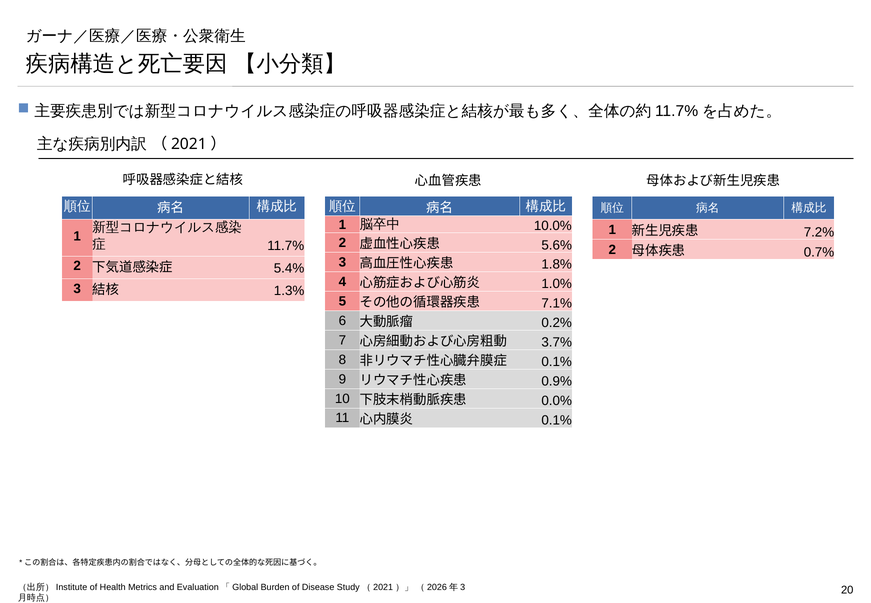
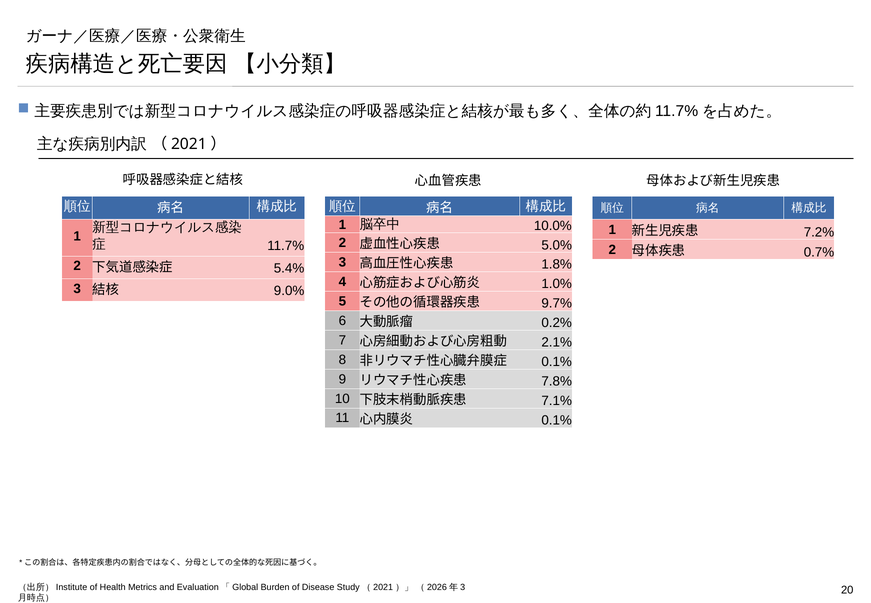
5.6%: 5.6% -> 5.0%
1.3%: 1.3% -> 9.0%
7.1%: 7.1% -> 9.7%
3.7%: 3.7% -> 2.1%
0.9%: 0.9% -> 7.8%
0.0%: 0.0% -> 7.1%
